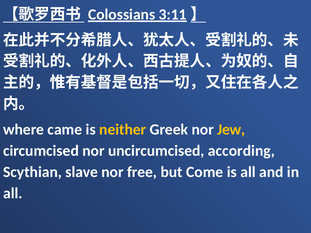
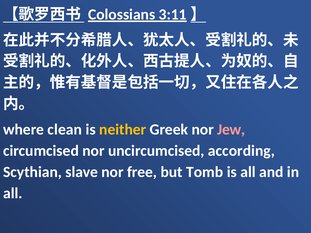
came: came -> clean
Jew colour: yellow -> pink
Come: Come -> Tomb
